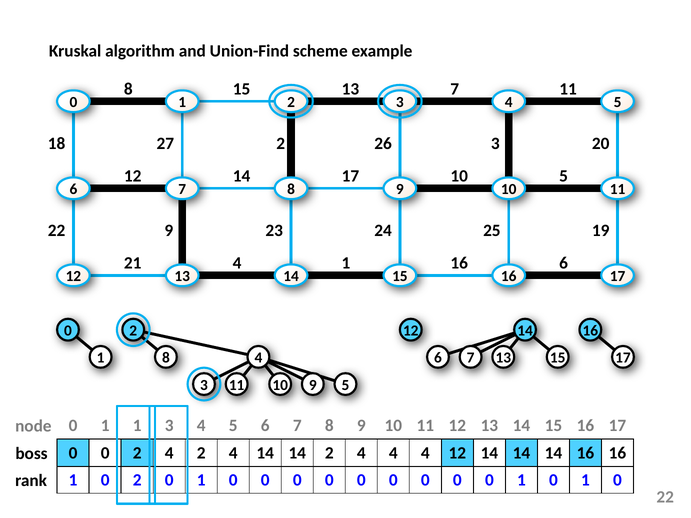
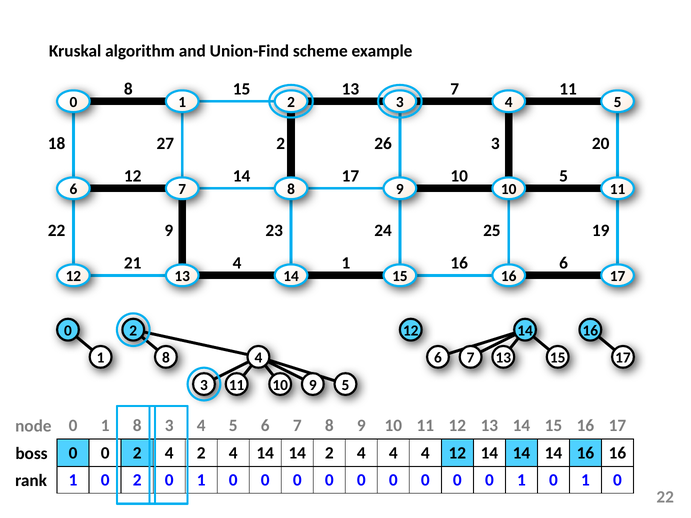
1 1: 1 -> 8
